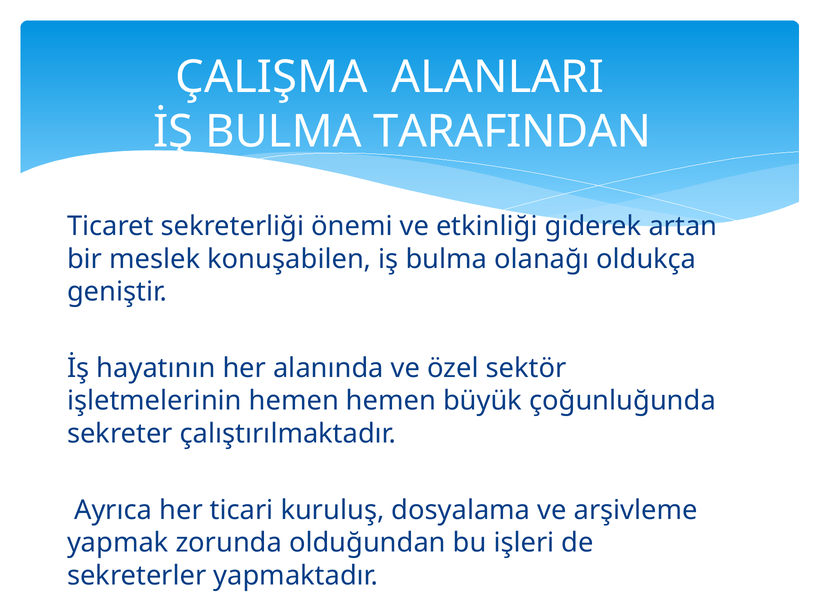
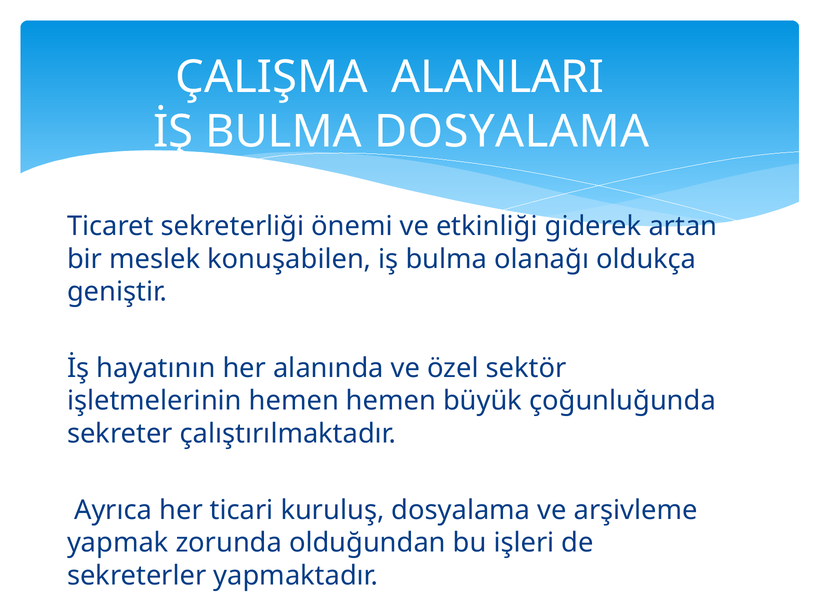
BULMA TARAFINDAN: TARAFINDAN -> DOSYALAMA
